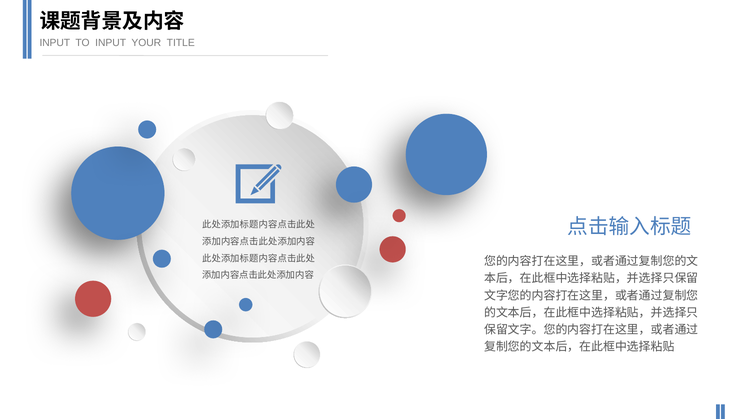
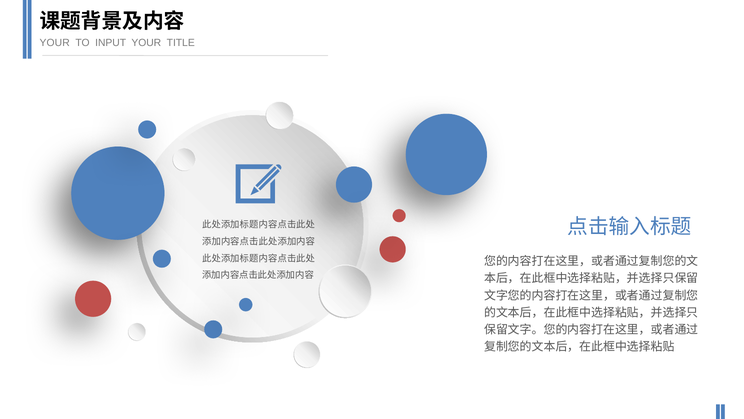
INPUT at (55, 43): INPUT -> YOUR
